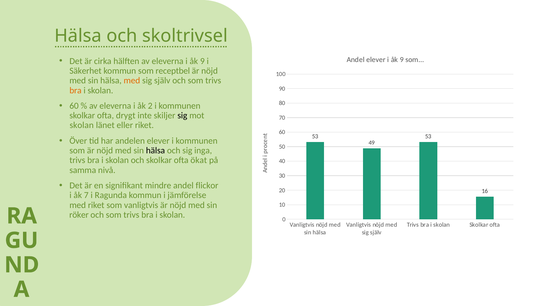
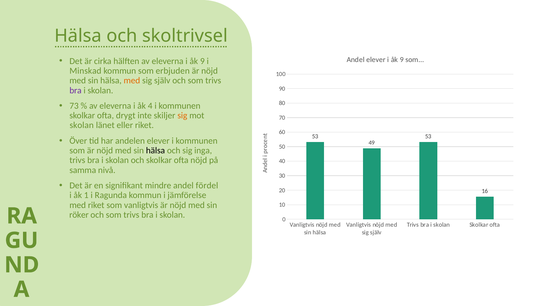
Säkerhet: Säkerhet -> Minskad
receptbel: receptbel -> erbjuden
bra at (75, 91) colour: orange -> purple
60 at (74, 106): 60 -> 73
2: 2 -> 4
sig at (182, 116) colour: black -> orange
ofta ökat: ökat -> nöjd
flickor: flickor -> fördel
7: 7 -> 1
